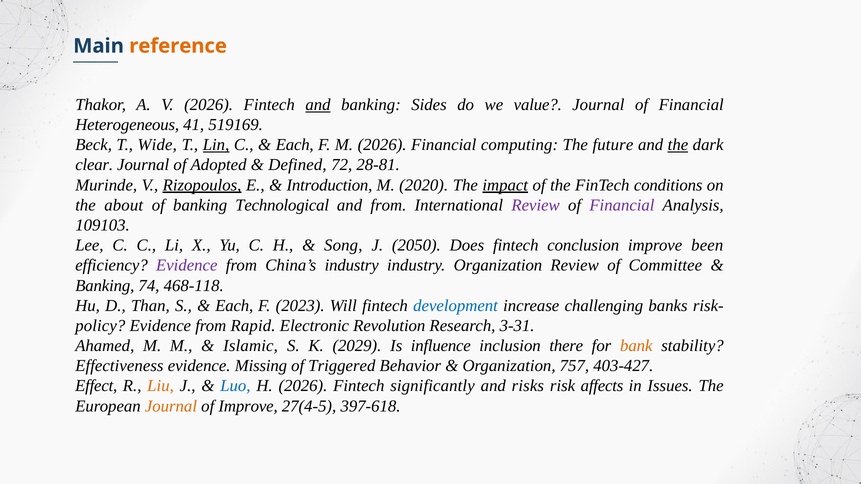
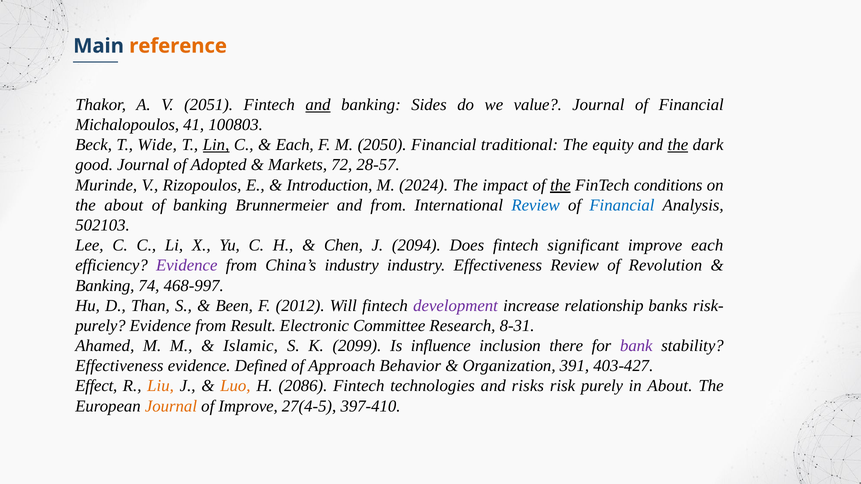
V 2026: 2026 -> 2051
Heterogeneous: Heterogeneous -> Michalopoulos
519169: 519169 -> 100803
M 2026: 2026 -> 2050
computing: computing -> traditional
future: future -> equity
clear: clear -> good
Defined: Defined -> Markets
28-81: 28-81 -> 28-57
Rizopoulos underline: present -> none
2020: 2020 -> 2024
impact underline: present -> none
the at (560, 185) underline: none -> present
Technological: Technological -> Brunnermeier
Review at (536, 205) colour: purple -> blue
Financial at (622, 205) colour: purple -> blue
109103: 109103 -> 502103
Song: Song -> Chen
2050: 2050 -> 2094
conclusion: conclusion -> significant
improve been: been -> each
industry Organization: Organization -> Effectiveness
Committee: Committee -> Revolution
468-118: 468-118 -> 468-997
Each at (234, 306): Each -> Been
2023: 2023 -> 2012
development colour: blue -> purple
challenging: challenging -> relationship
policy at (100, 326): policy -> purely
Rapid: Rapid -> Result
Revolution: Revolution -> Committee
3-31: 3-31 -> 8-31
2029: 2029 -> 2099
bank colour: orange -> purple
Missing: Missing -> Defined
Triggered: Triggered -> Approach
757: 757 -> 391
Luo colour: blue -> orange
H 2026: 2026 -> 2086
significantly: significantly -> technologies
risk affects: affects -> purely
in Issues: Issues -> About
397-618: 397-618 -> 397-410
